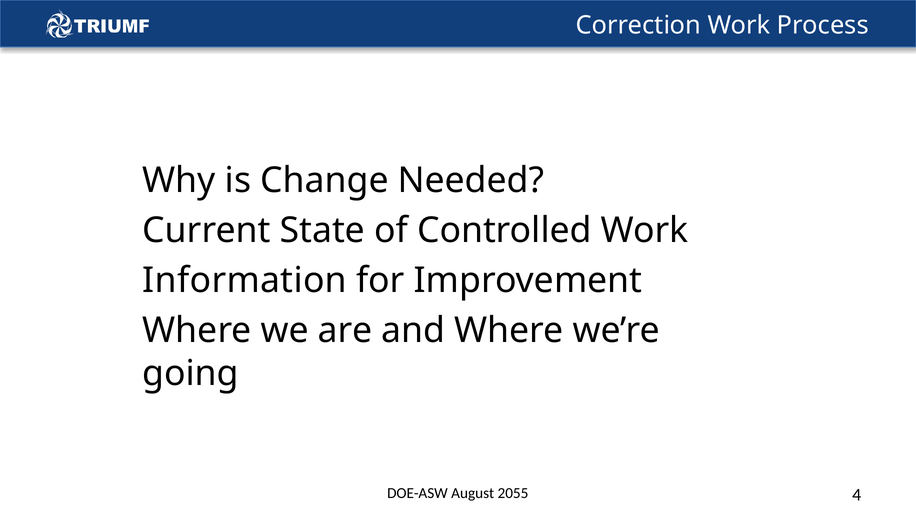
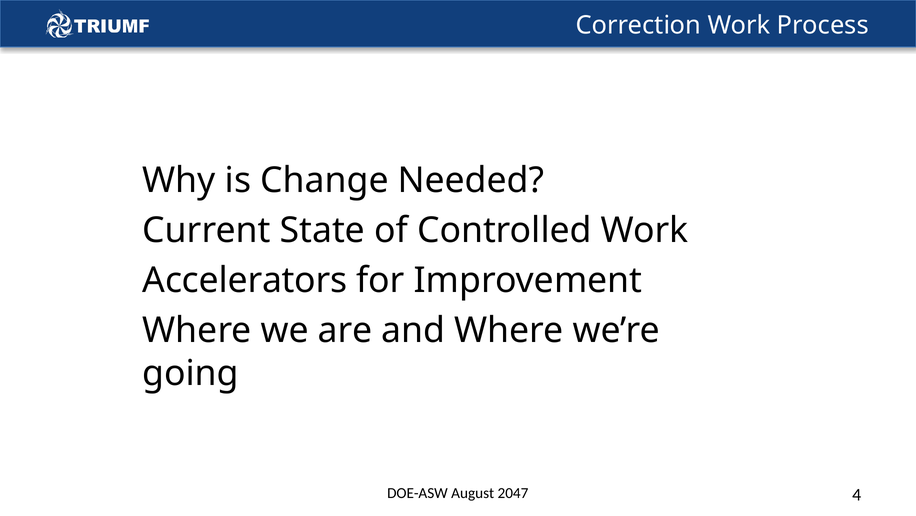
Information: Information -> Accelerators
2055: 2055 -> 2047
